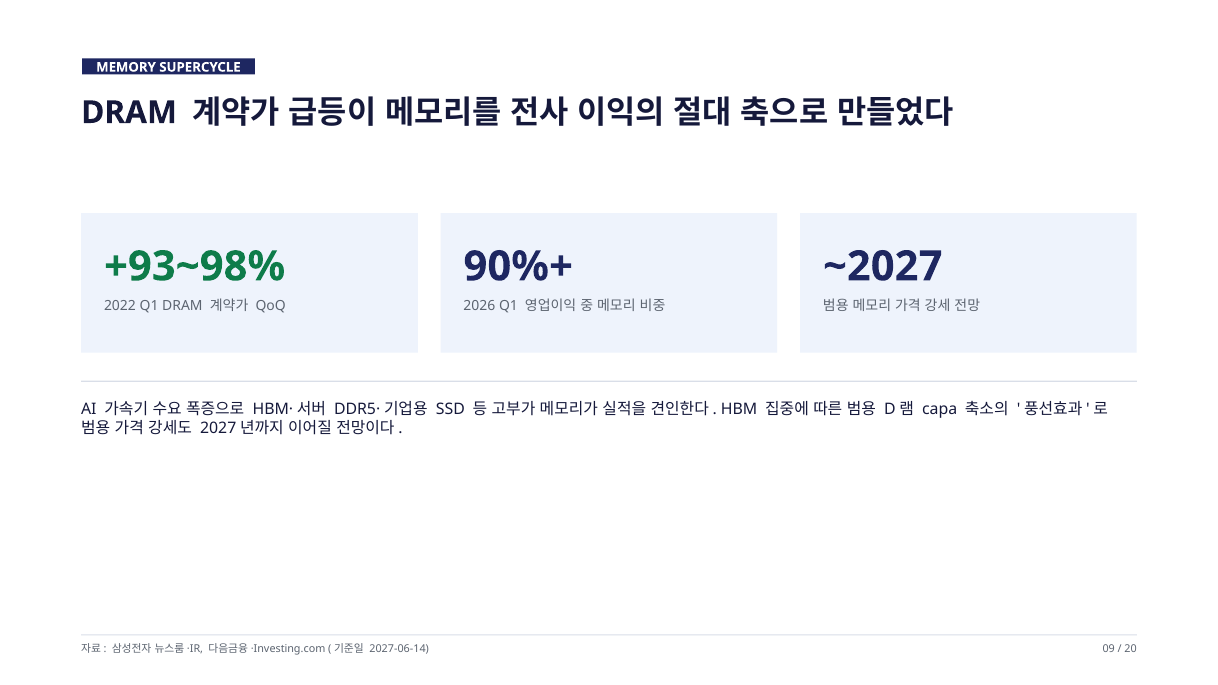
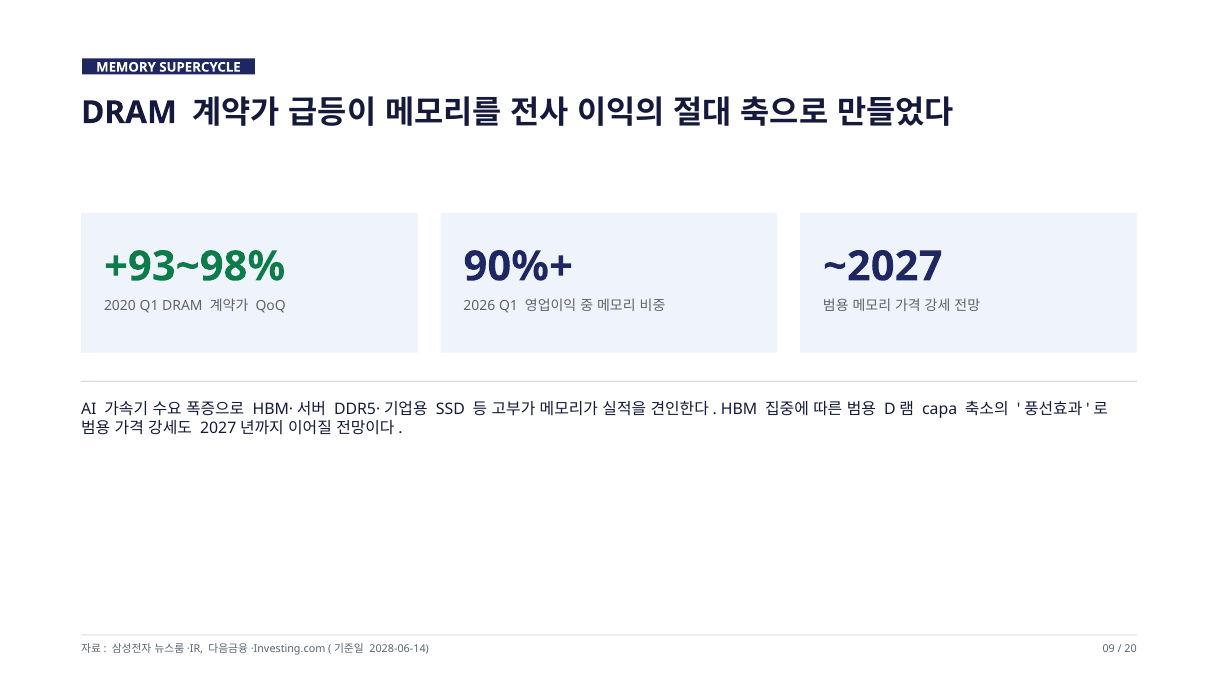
2022: 2022 -> 2020
2027-06-14: 2027-06-14 -> 2028-06-14
